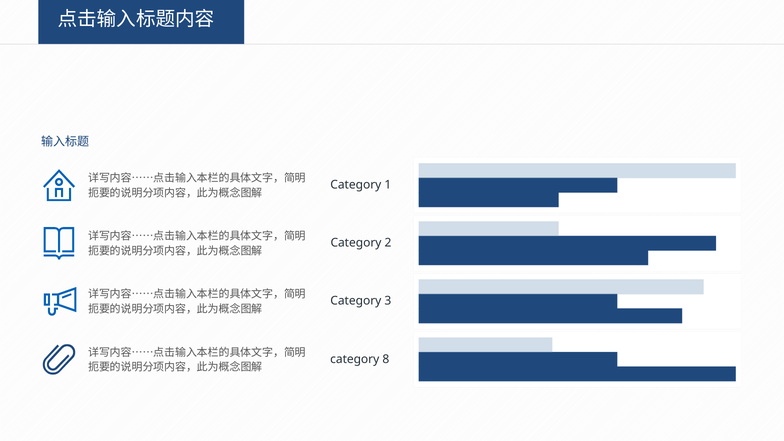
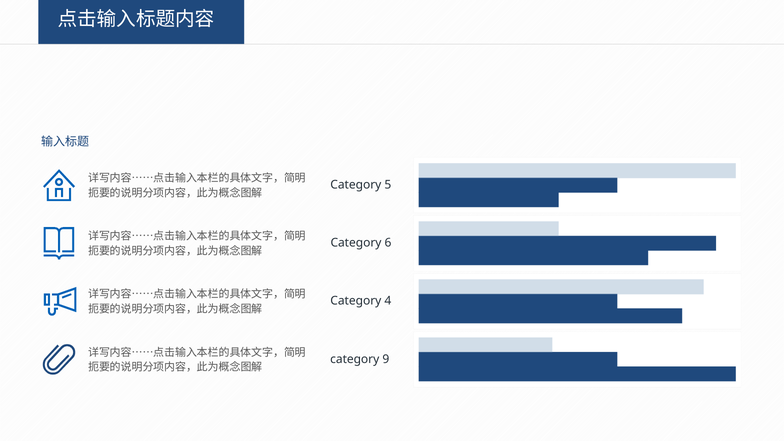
1: 1 -> 5
2: 2 -> 6
3: 3 -> 4
8: 8 -> 9
